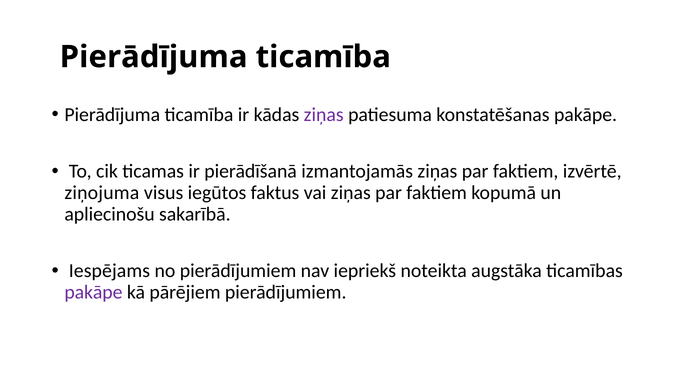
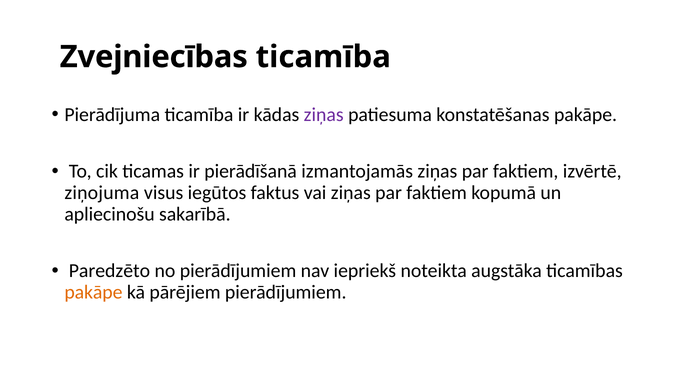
Pierādījuma at (154, 57): Pierādījuma -> Zvejniecības
Iespējams: Iespējams -> Paredzēto
pakāpe at (93, 292) colour: purple -> orange
